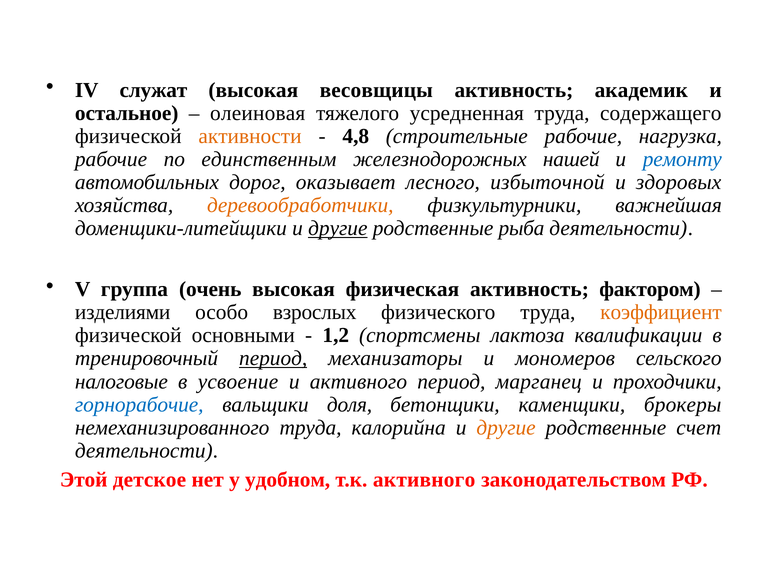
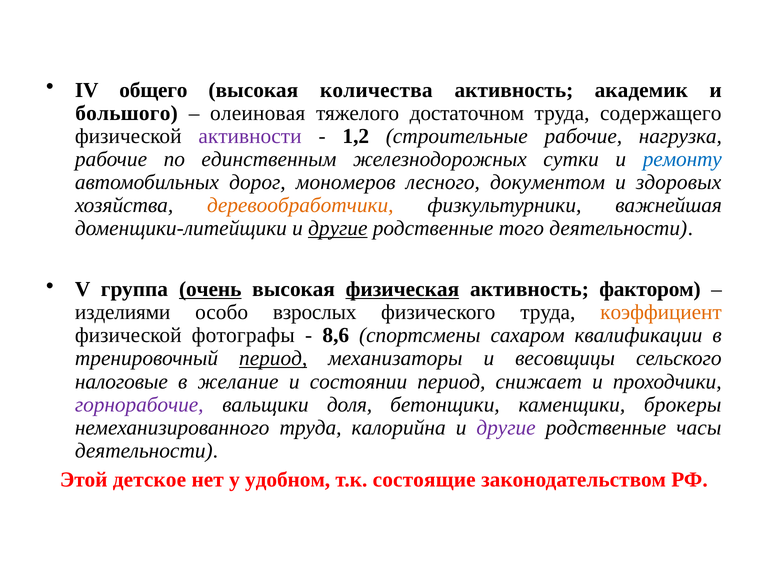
служат: служат -> общего
весовщицы: весовщицы -> количества
остальное: остальное -> большого
усредненная: усредненная -> достаточном
активности colour: orange -> purple
4,8: 4,8 -> 1,2
нашей: нашей -> сутки
оказывает: оказывает -> мономеров
избыточной: избыточной -> документом
рыба: рыба -> того
очень underline: none -> present
физическая underline: none -> present
основными: основными -> фотографы
1,2: 1,2 -> 8,6
лактоза: лактоза -> сахаром
мономеров: мономеров -> весовщицы
усвоение: усвоение -> желание
и активного: активного -> состоянии
марганец: марганец -> снижает
горнорабочие colour: blue -> purple
другие at (506, 428) colour: orange -> purple
счет: счет -> часы
т.к активного: активного -> состоящие
